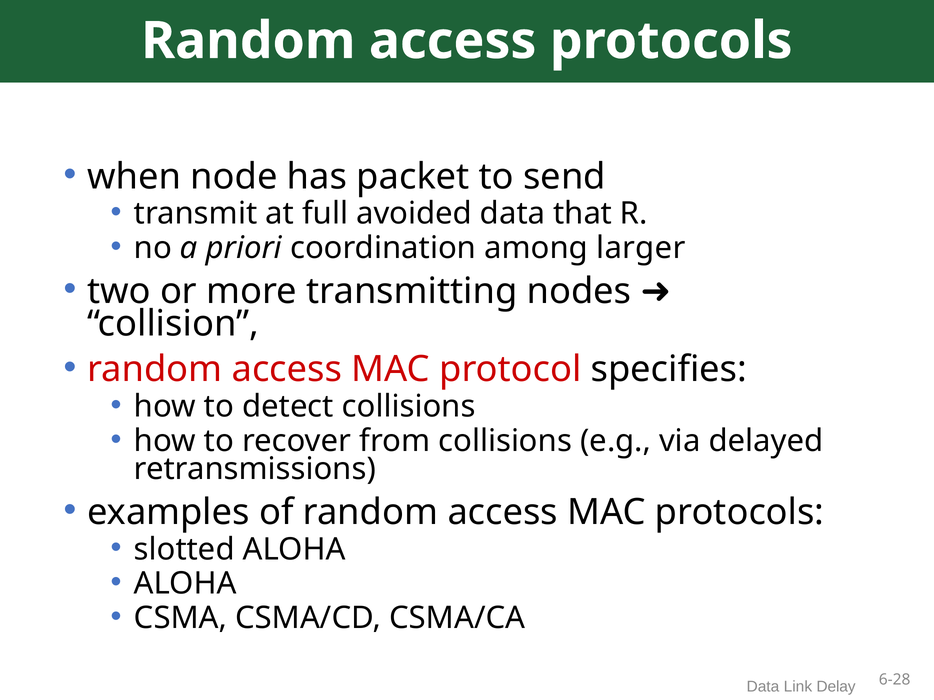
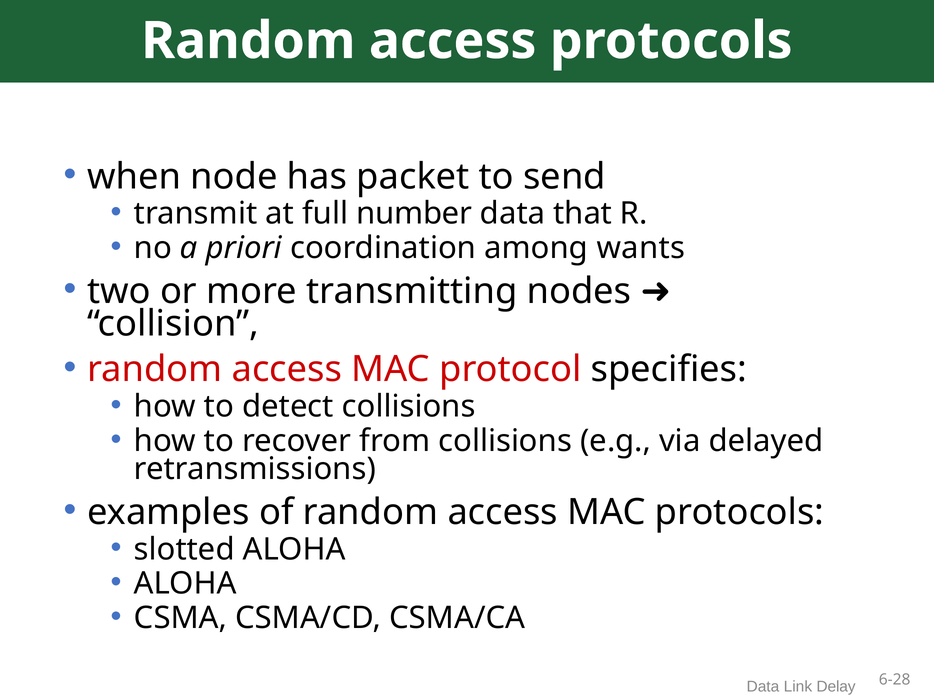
avoided: avoided -> number
larger: larger -> wants
